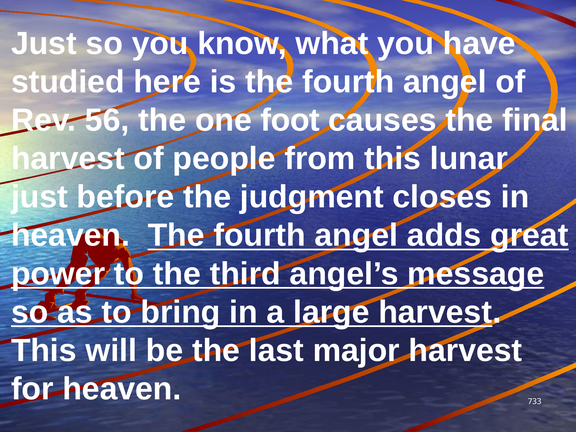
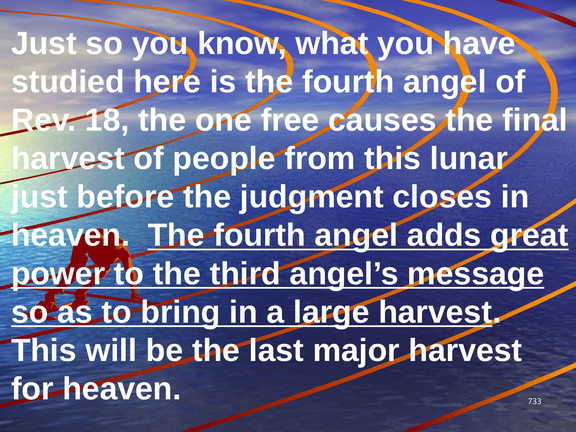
56: 56 -> 18
foot: foot -> free
